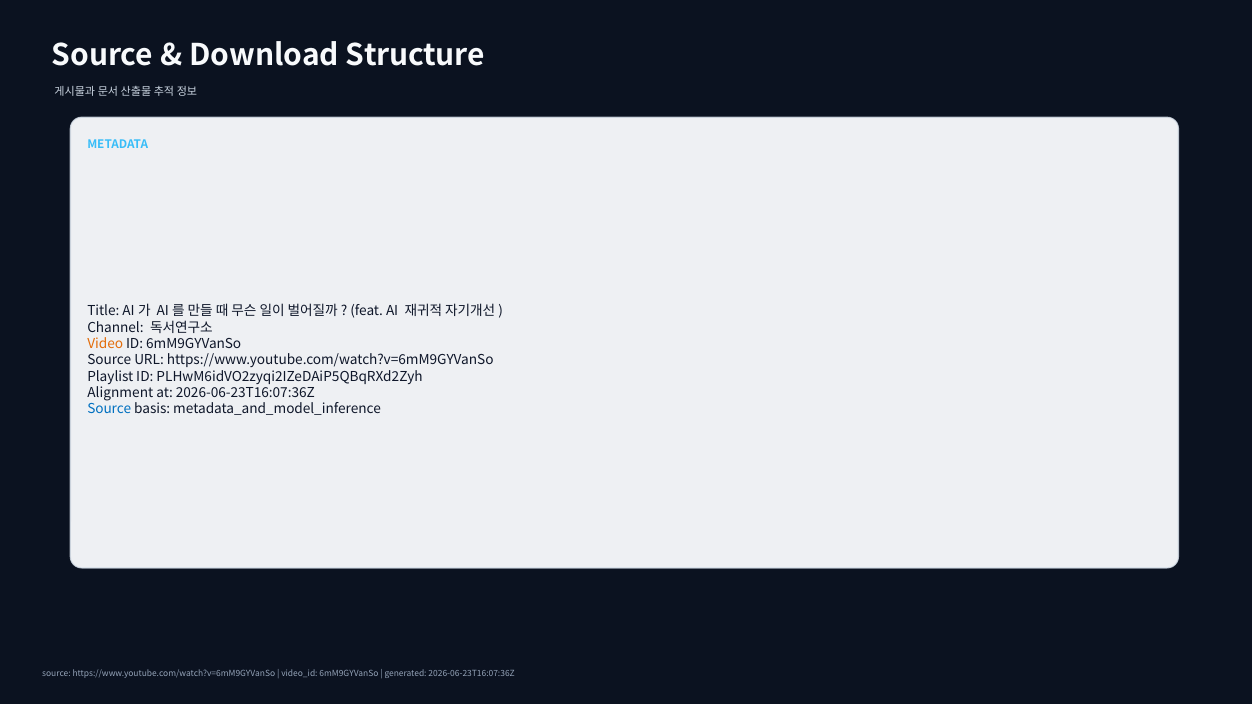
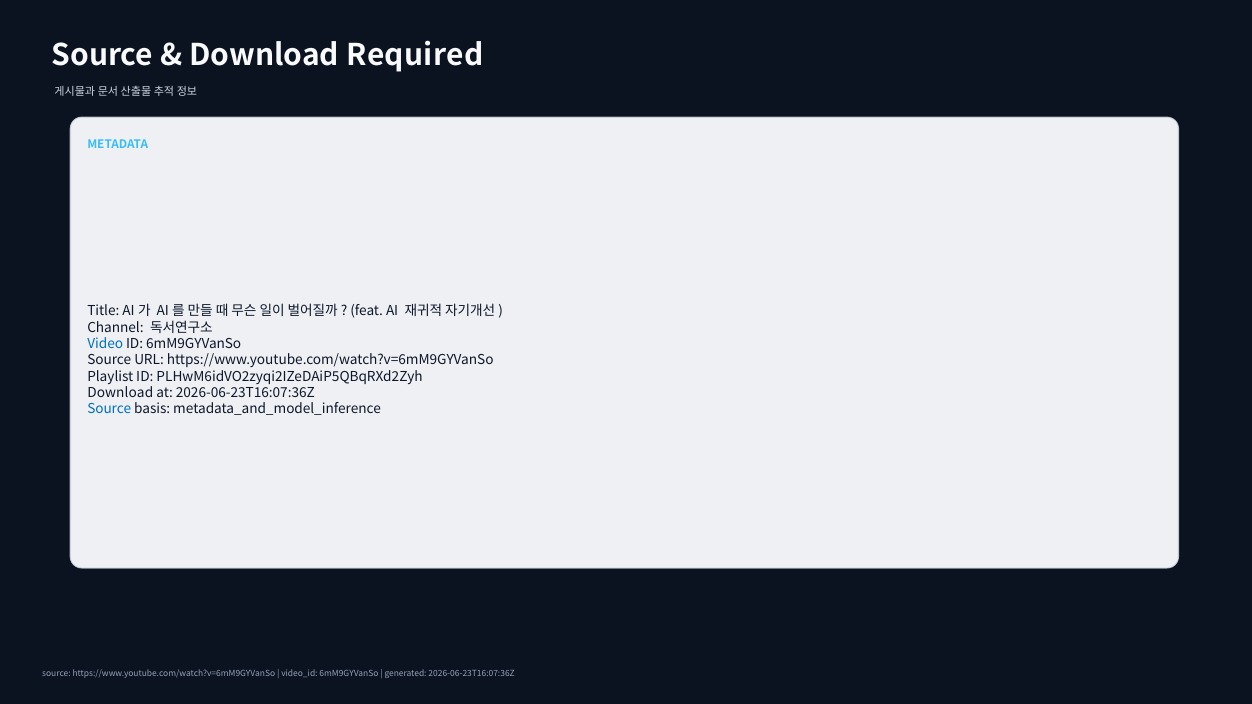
Structure: Structure -> Required
Video colour: orange -> blue
Alignment at (120, 393): Alignment -> Download
